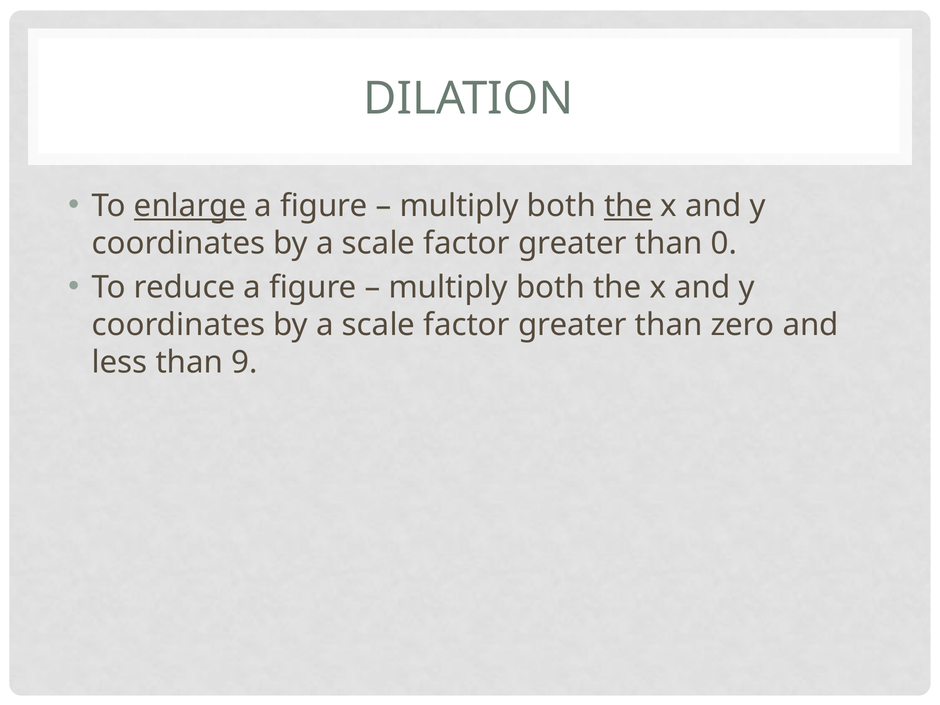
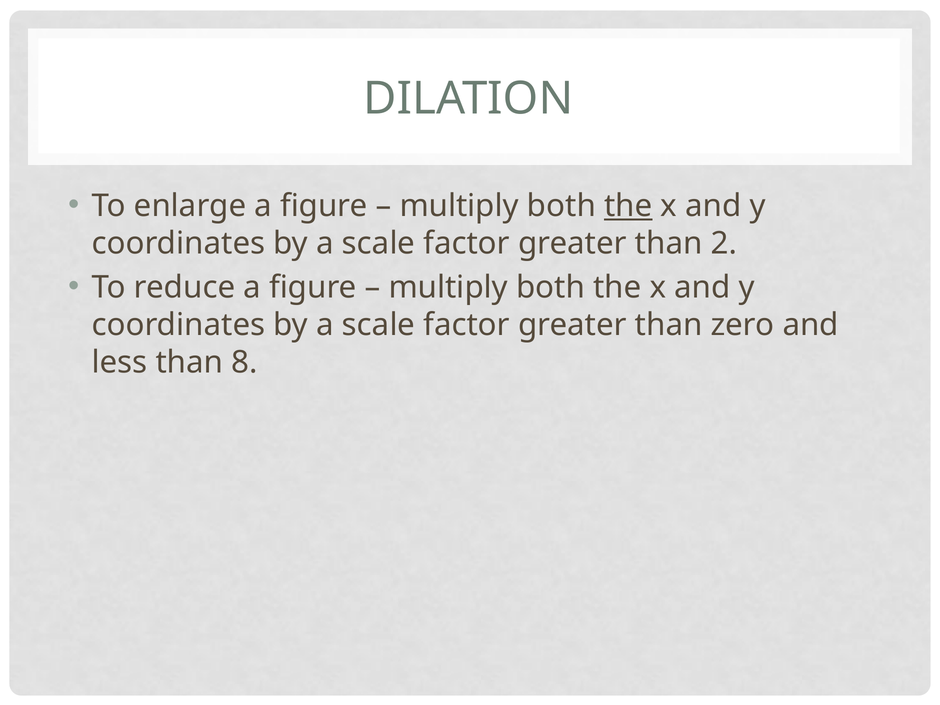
enlarge underline: present -> none
0: 0 -> 2
9: 9 -> 8
